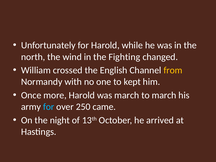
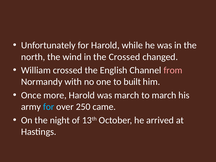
the Fighting: Fighting -> Crossed
from colour: yellow -> pink
kept: kept -> built
